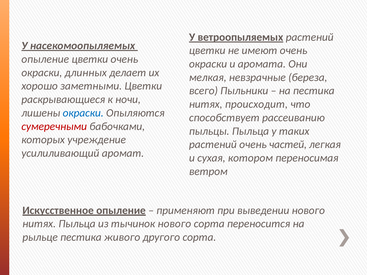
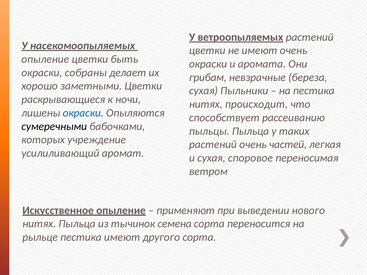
цветки очень: очень -> быть
длинных: длинных -> собраны
мелкая: мелкая -> грибам
всего at (203, 91): всего -> сухая
сумеречными colour: red -> black
котором: котором -> споровое
тычинок нового: нового -> семена
пестика живого: живого -> имеют
